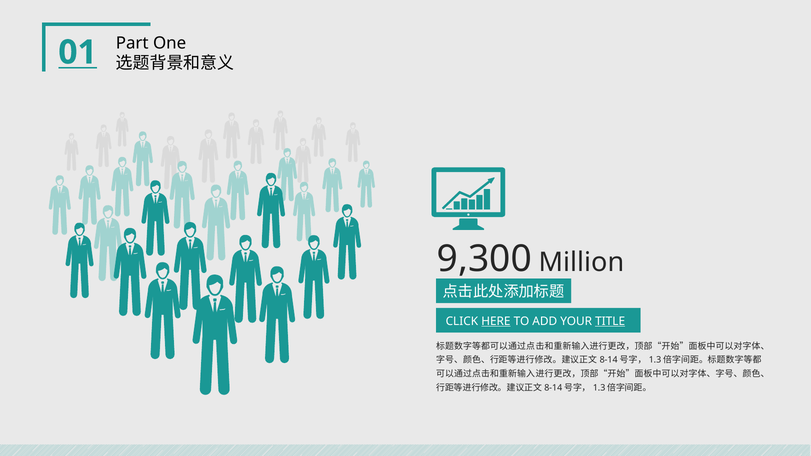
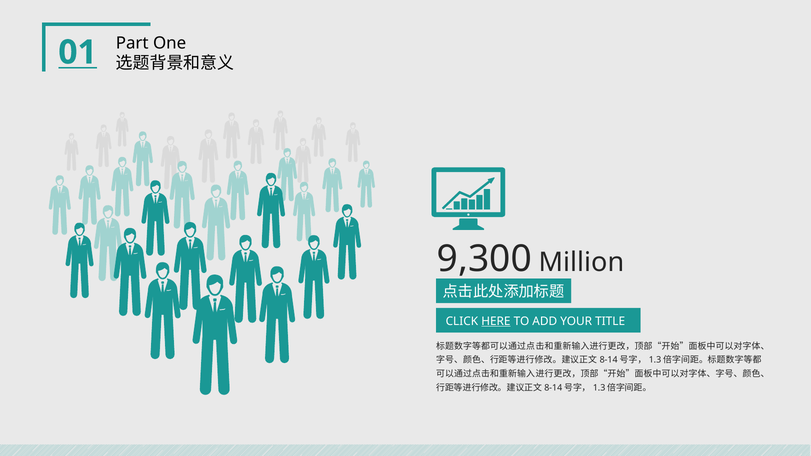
TITLE underline: present -> none
